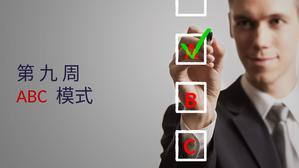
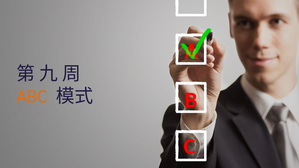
ABC colour: red -> orange
